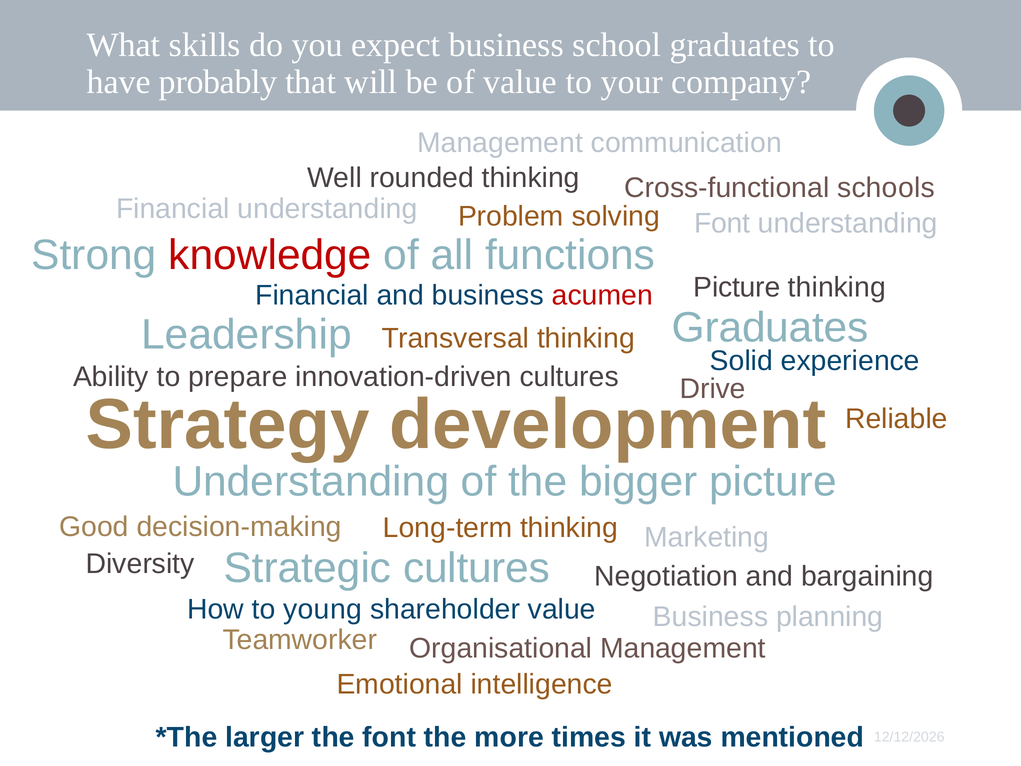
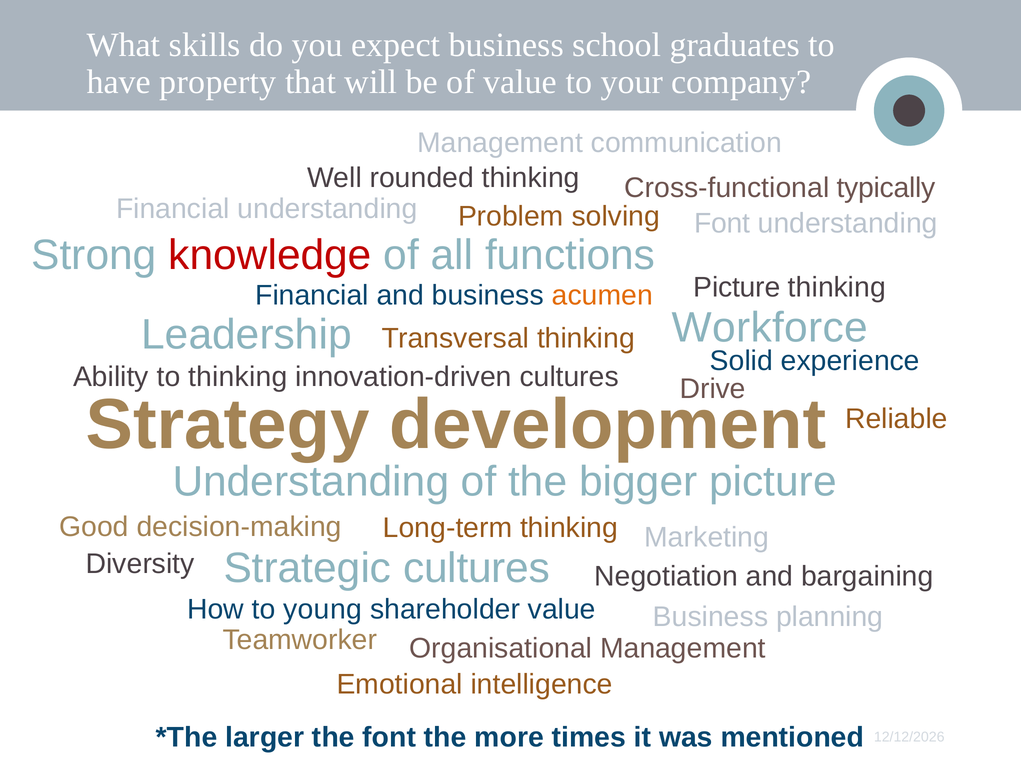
probably: probably -> property
schools: schools -> typically
acumen colour: red -> orange
Graduates at (770, 328): Graduates -> Workforce
to prepare: prepare -> thinking
